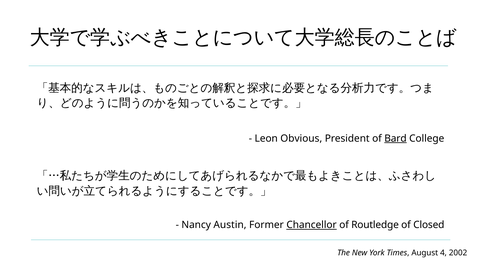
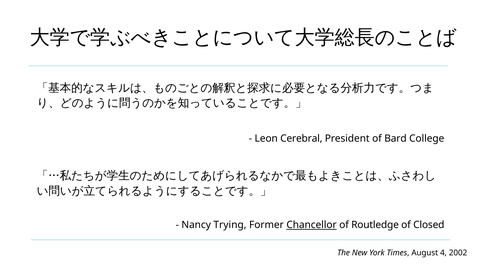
Obvious: Obvious -> Cerebral
Bard underline: present -> none
Austin: Austin -> Trying
